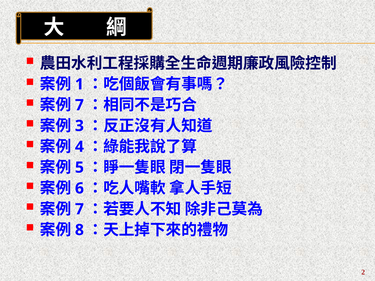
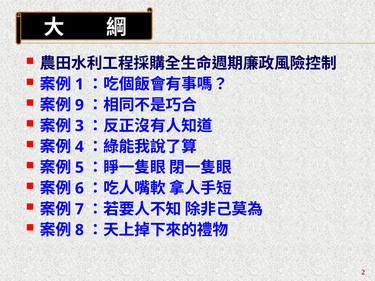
7 at (79, 105): 7 -> 9
